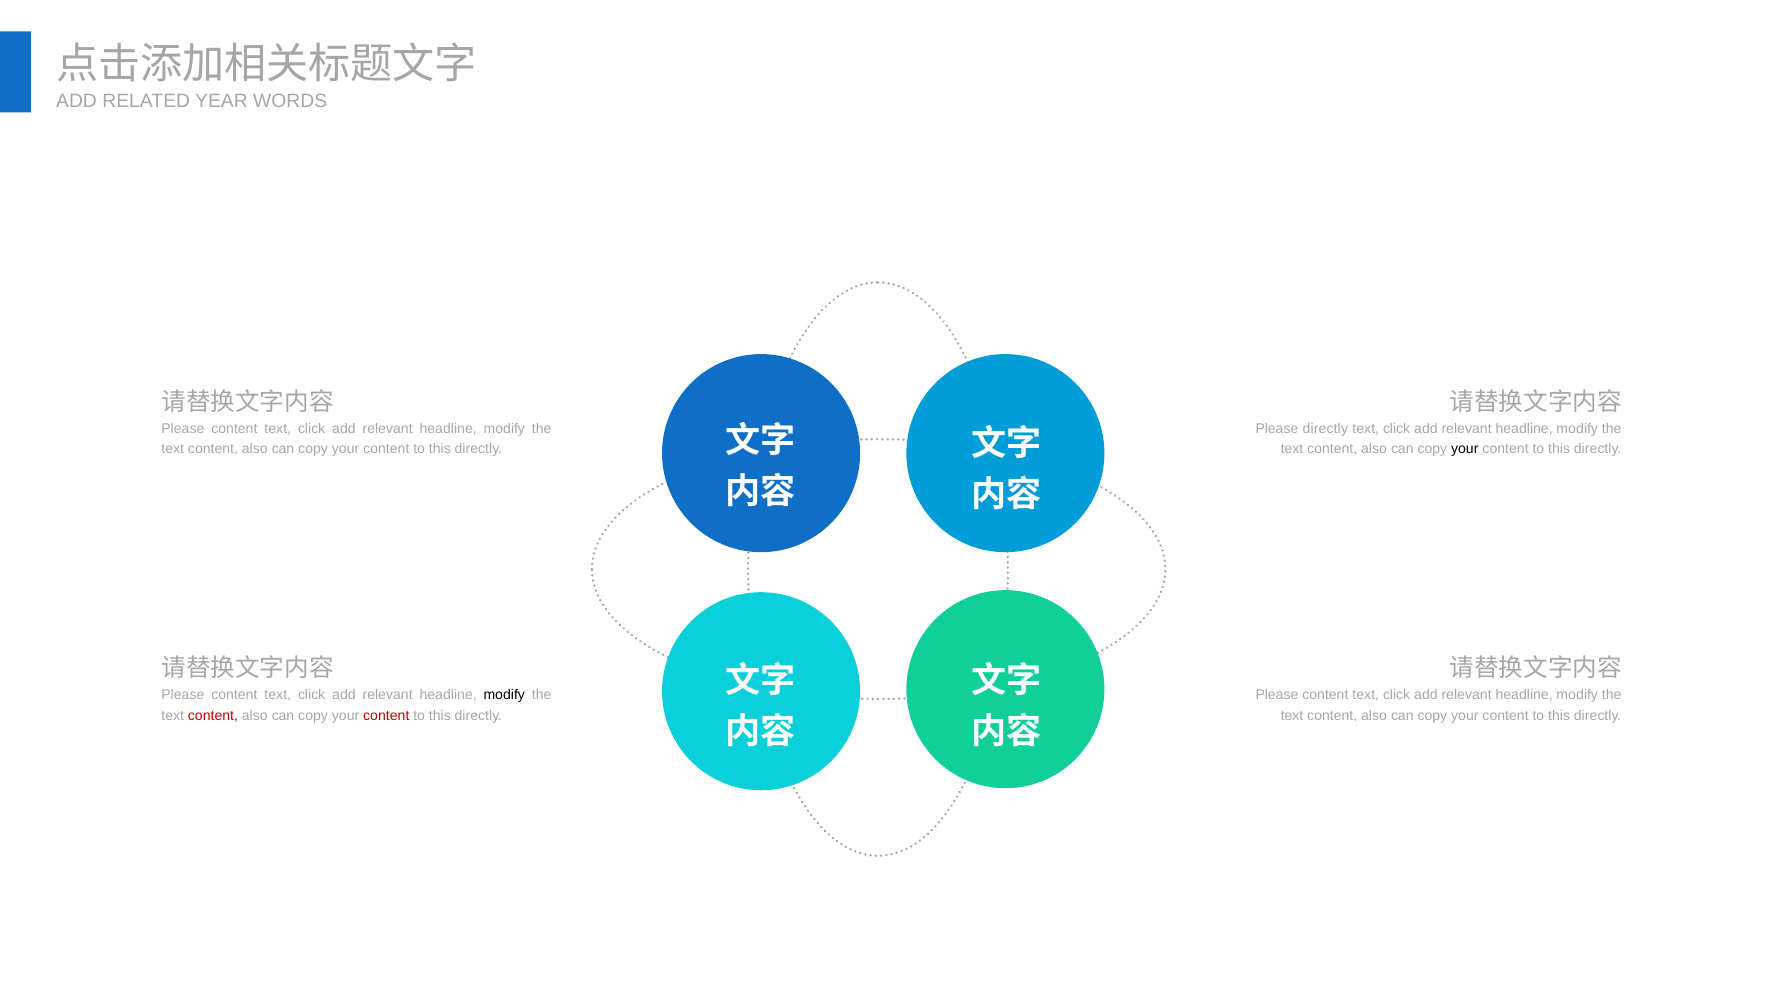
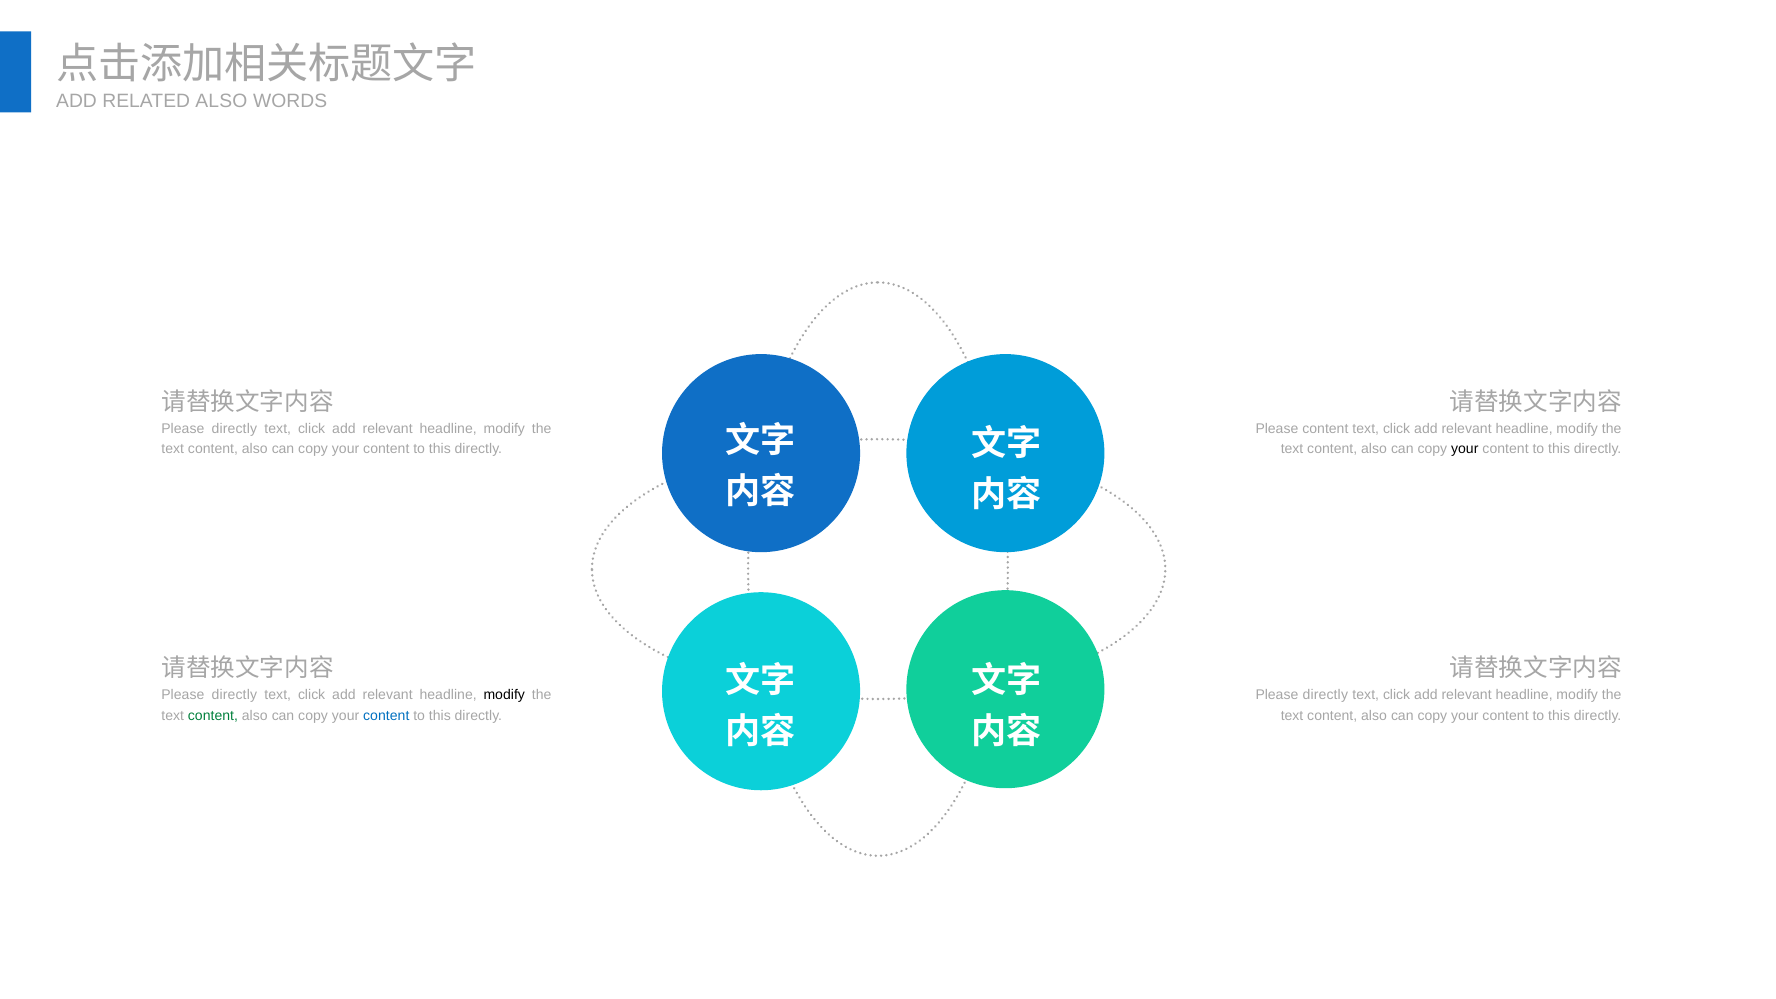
RELATED YEAR: YEAR -> ALSO
content at (234, 429): content -> directly
Please directly: directly -> content
content at (234, 695): content -> directly
content at (1325, 695): content -> directly
content at (213, 715) colour: red -> green
content at (386, 715) colour: red -> blue
